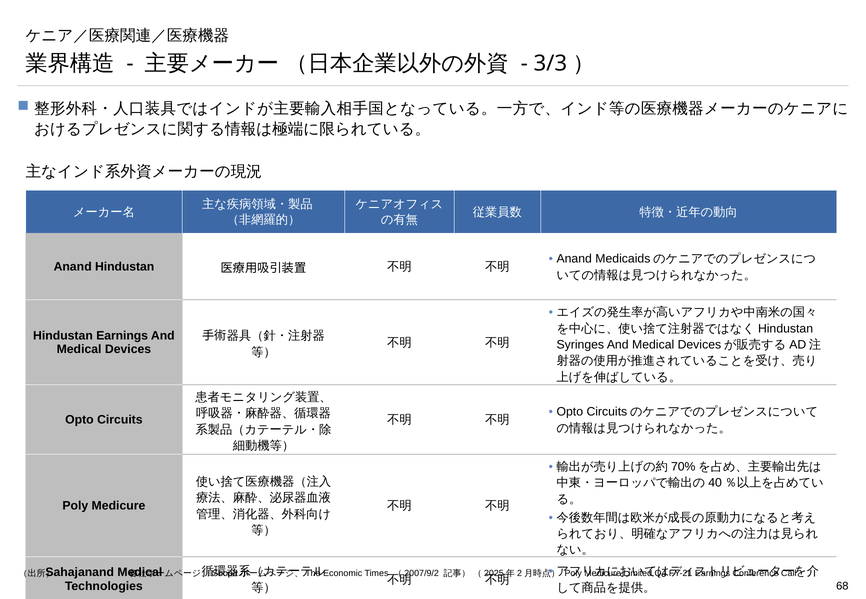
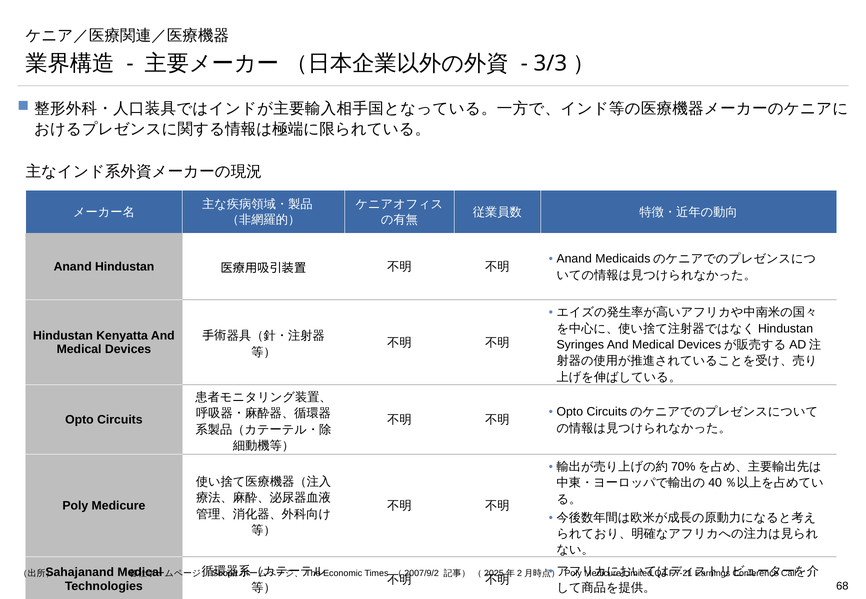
Hindustan Earnings: Earnings -> Kenyatta
